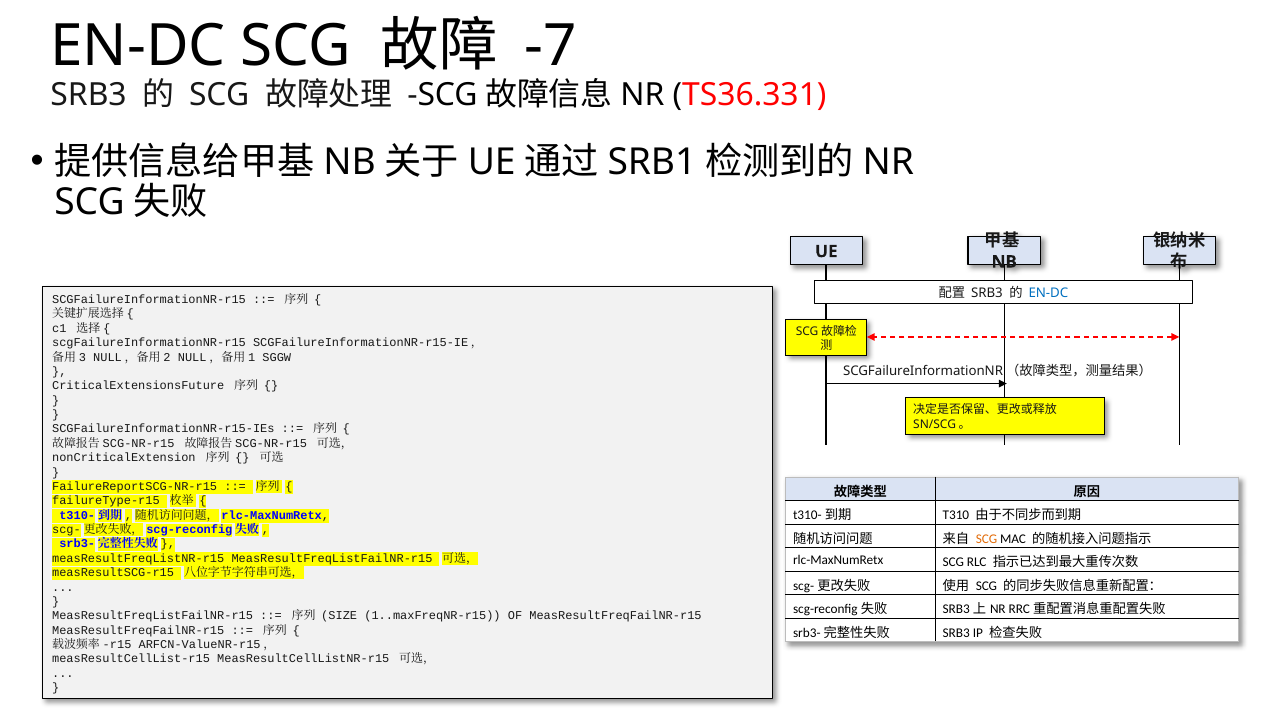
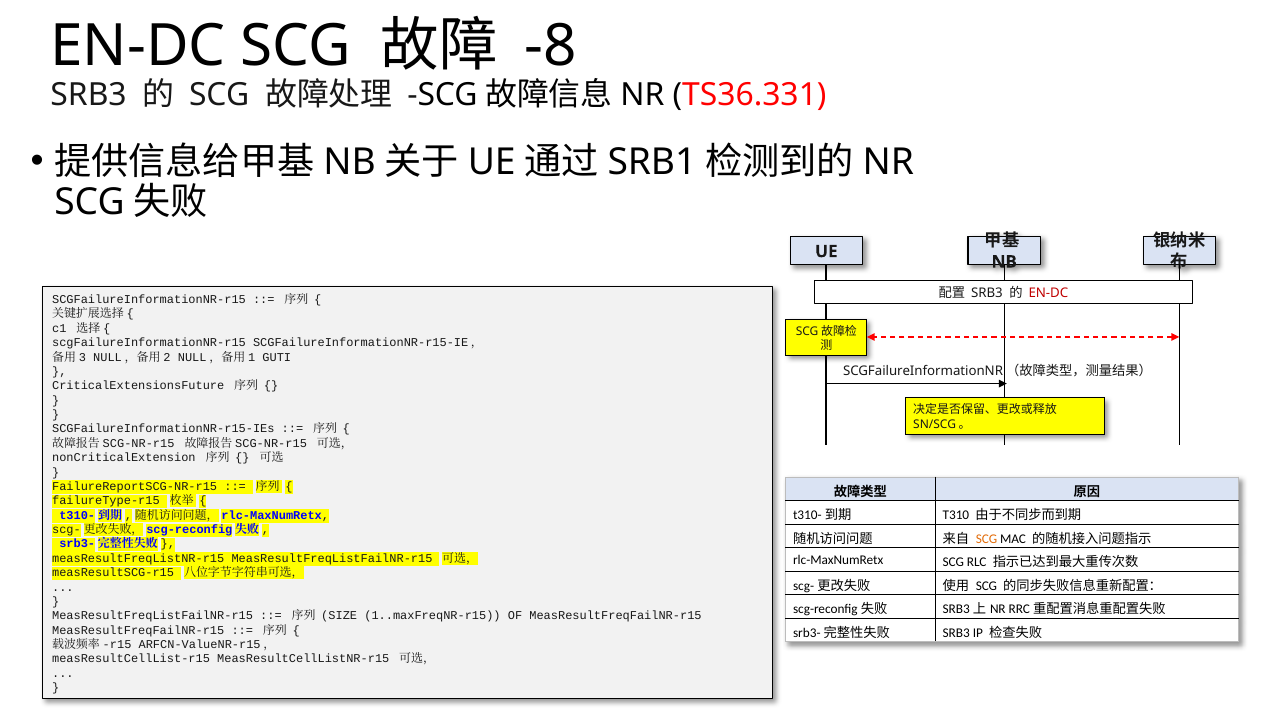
-7: -7 -> -8
EN-DC at (1048, 293) colour: blue -> red
SGGW: SGGW -> GUTI
